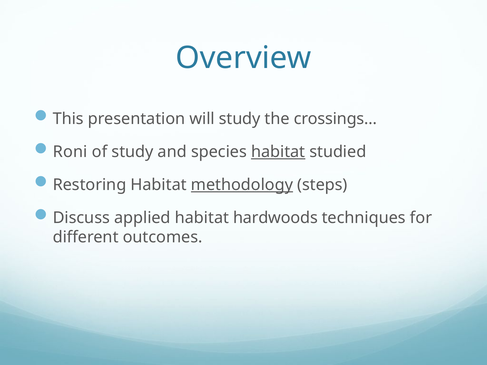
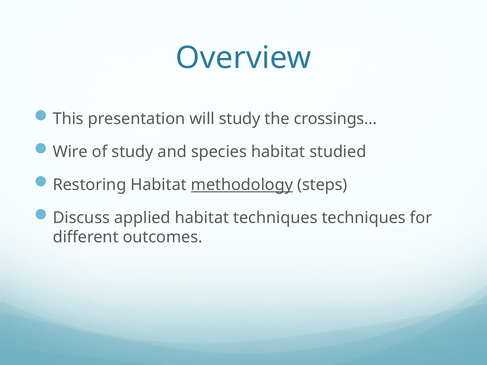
Roni: Roni -> Wire
habitat at (278, 152) underline: present -> none
habitat hardwoods: hardwoods -> techniques
